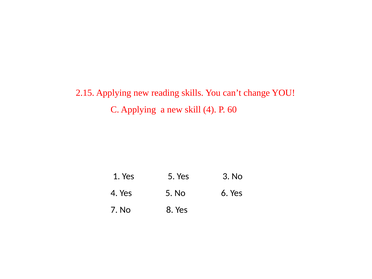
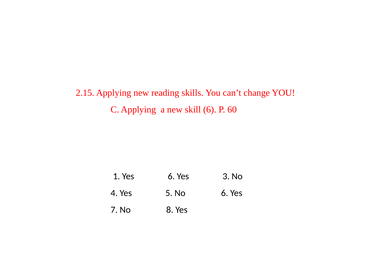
skill 4: 4 -> 6
1 Yes 5: 5 -> 6
